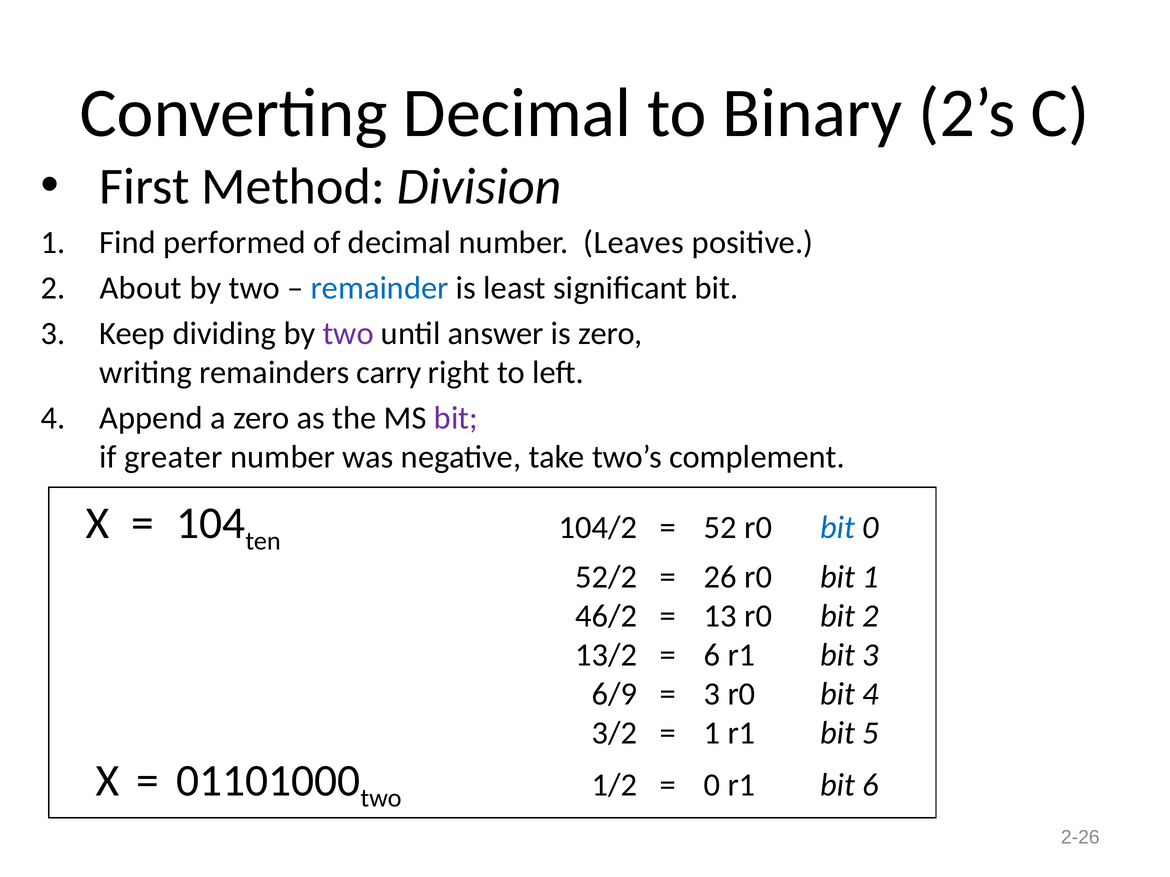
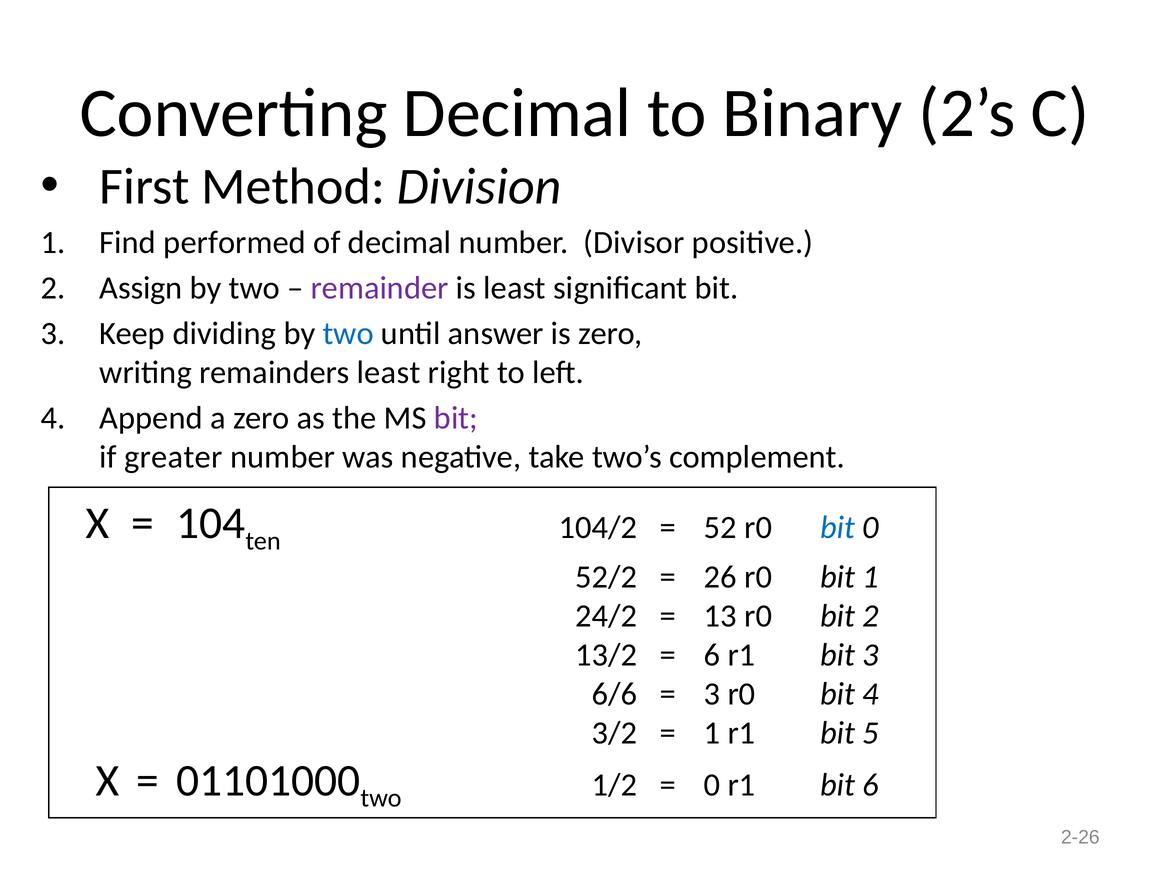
Leaves: Leaves -> Divisor
About: About -> Assign
remainder colour: blue -> purple
two at (348, 334) colour: purple -> blue
remainders carry: carry -> least
46/2: 46/2 -> 24/2
6/9: 6/9 -> 6/6
